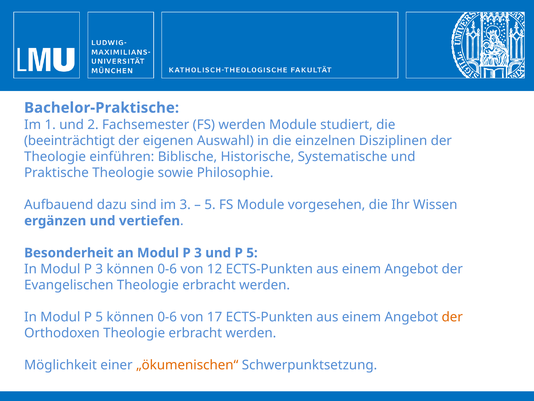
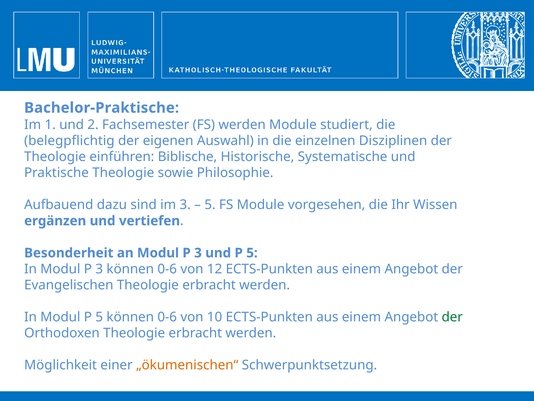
beeinträchtigt: beeinträchtigt -> belegpflichtig
17: 17 -> 10
der at (452, 317) colour: orange -> green
